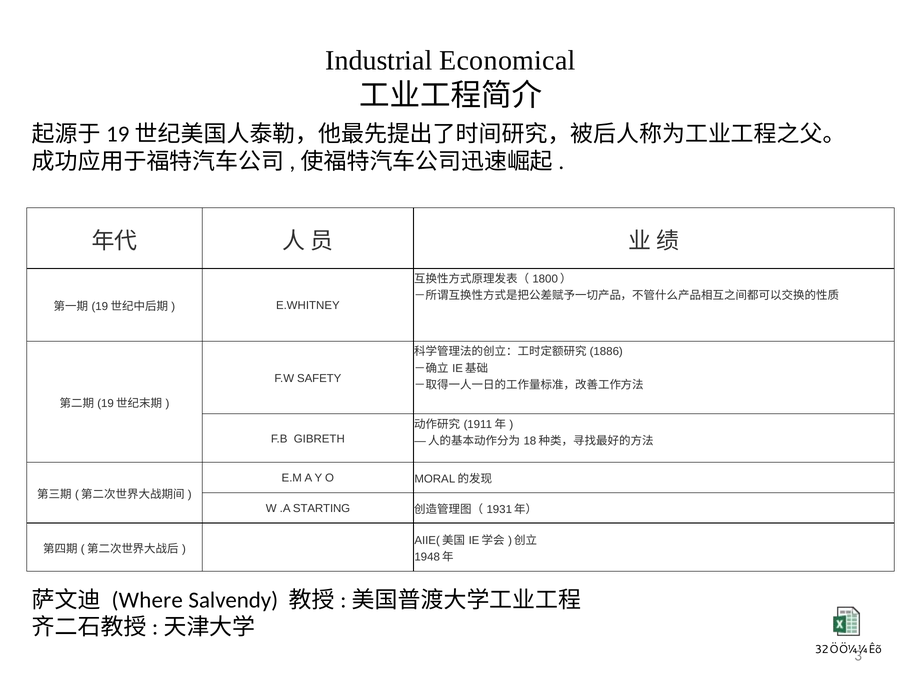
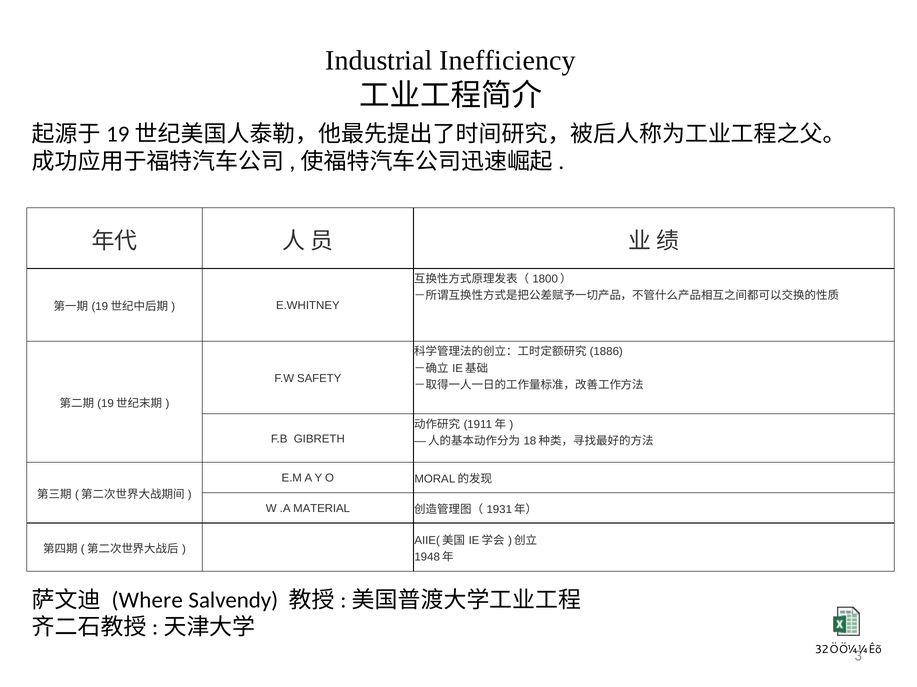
Economical: Economical -> Inefficiency
STARTING: STARTING -> MATERIAL
